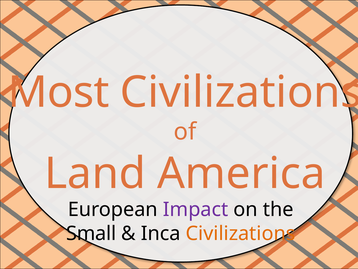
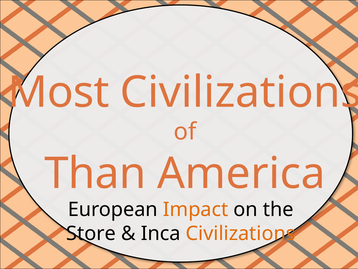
Land: Land -> Than
Impact colour: purple -> orange
Small: Small -> Store
